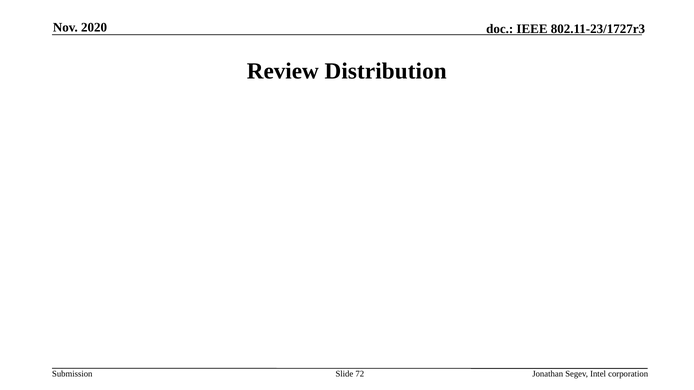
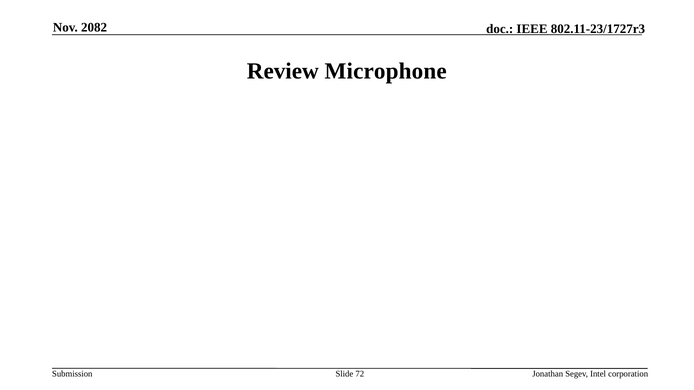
2020: 2020 -> 2082
Distribution: Distribution -> Microphone
